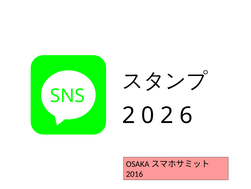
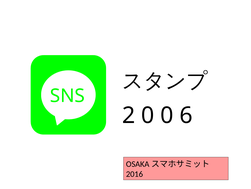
0 2: 2 -> 0
